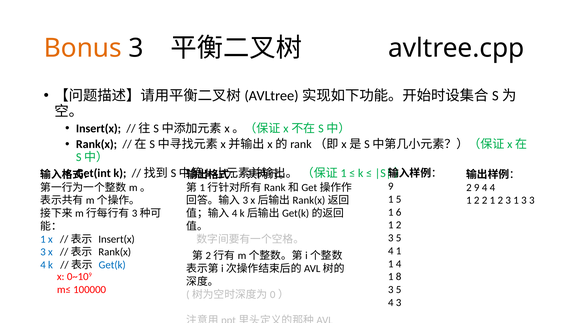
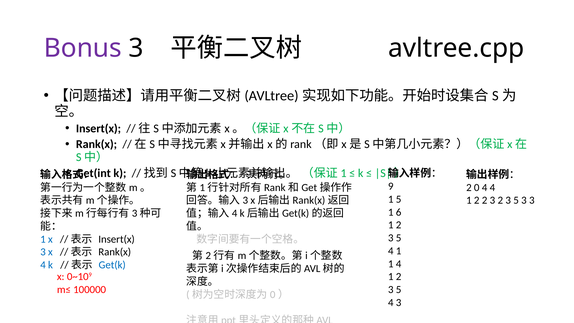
Bonus colour: orange -> purple
2 9: 9 -> 0
2 2 1: 1 -> 3
1 at (516, 200): 1 -> 5
8 at (399, 277): 8 -> 2
